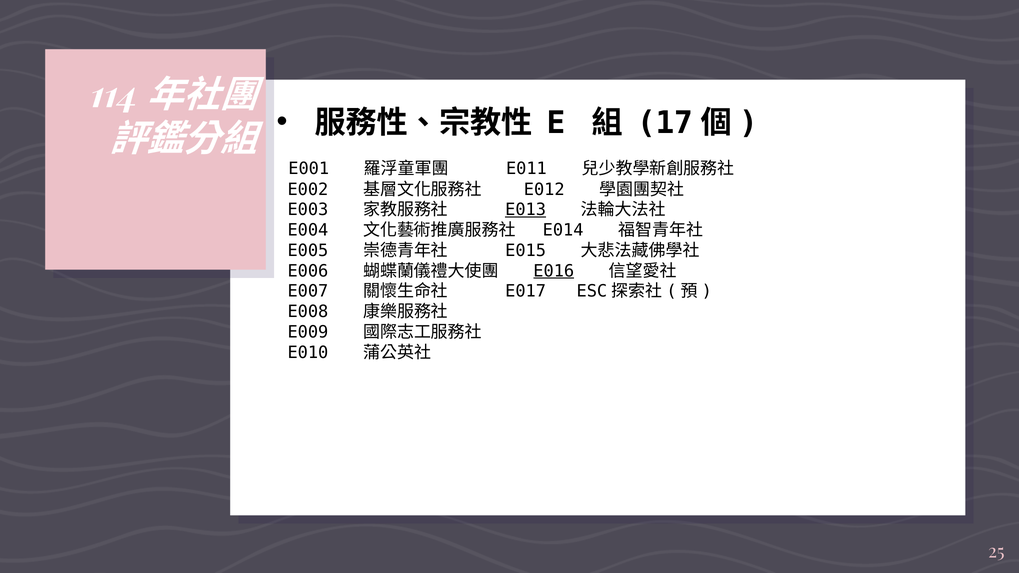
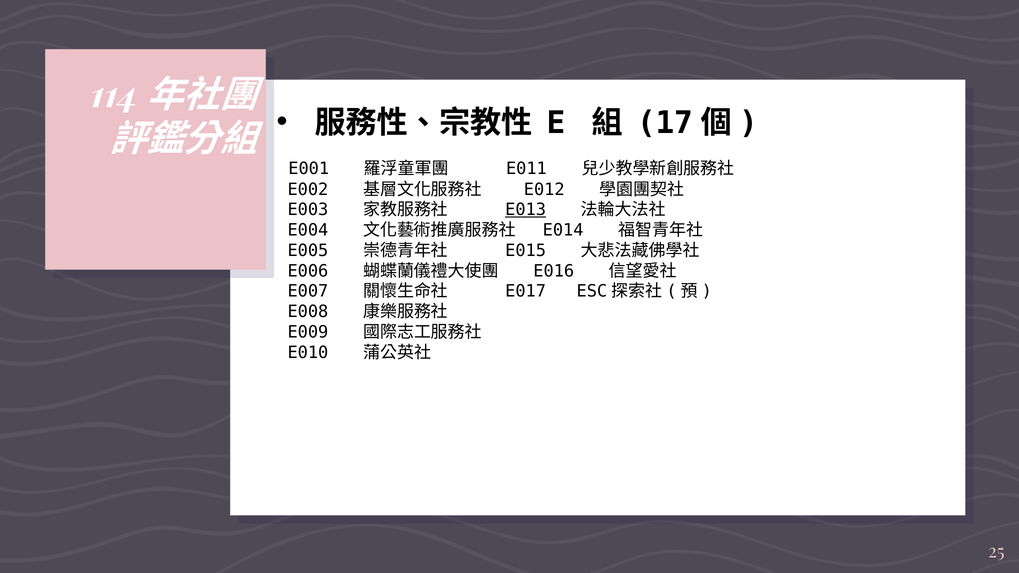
E016 underline: present -> none
